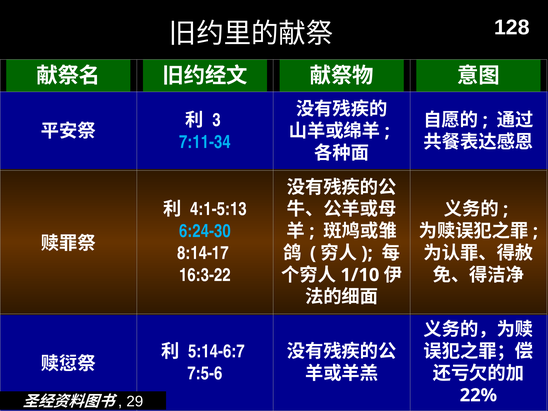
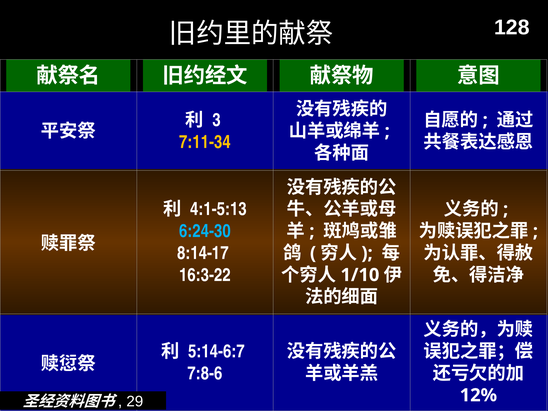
7:11-34 colour: light blue -> yellow
7:5-6: 7:5-6 -> 7:8-6
22%: 22% -> 12%
